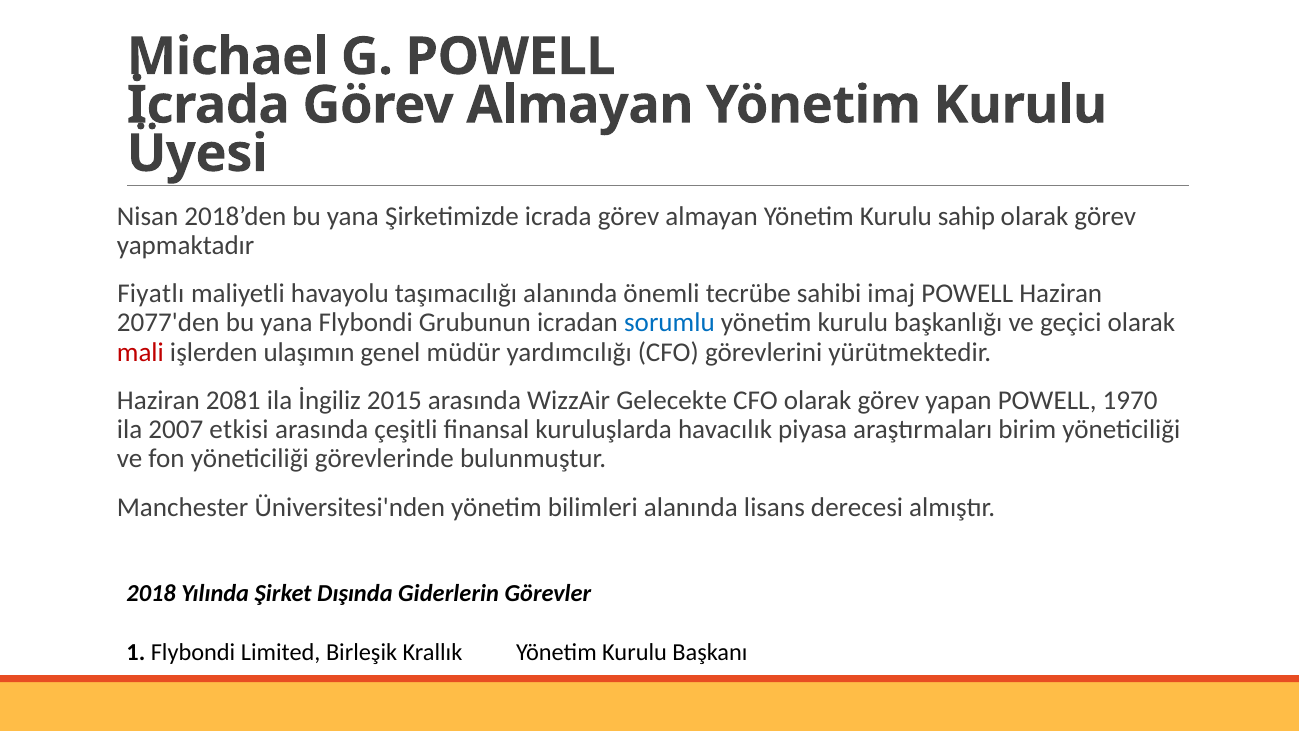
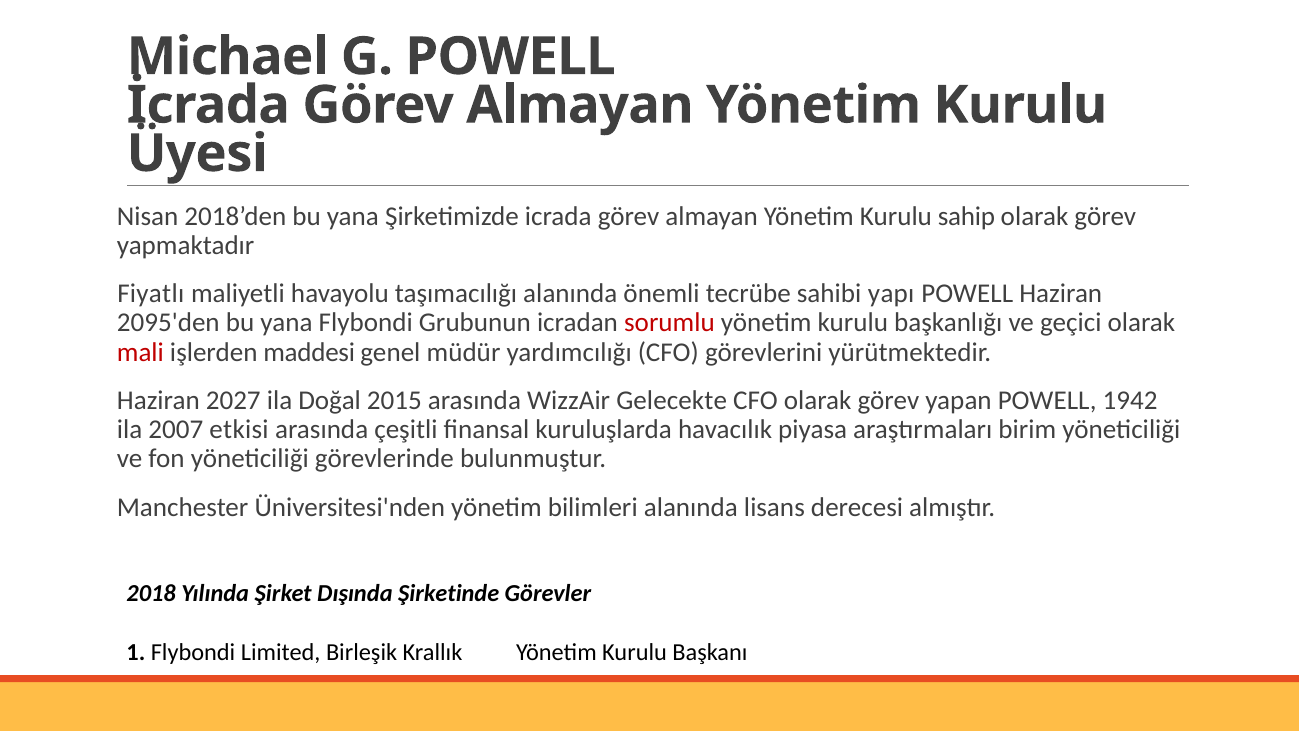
imaj: imaj -> yapı
2077'den: 2077'den -> 2095'den
sorumlu colour: blue -> red
ulaşımın: ulaşımın -> maddesi
2081: 2081 -> 2027
İngiliz: İngiliz -> Doğal
1970: 1970 -> 1942
Giderlerin: Giderlerin -> Şirketinde
